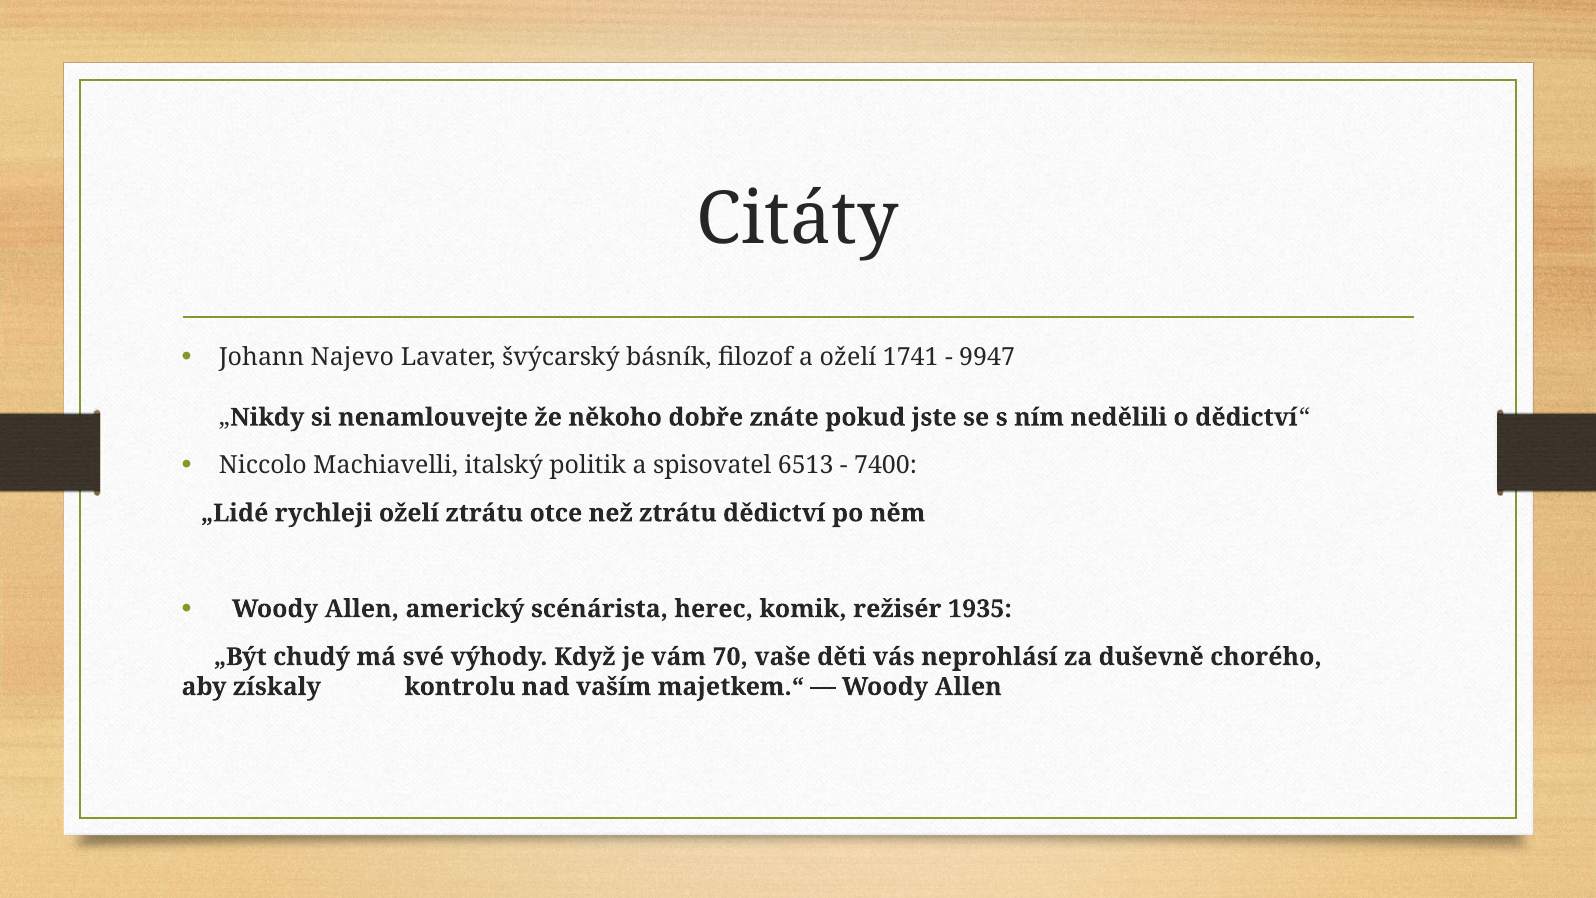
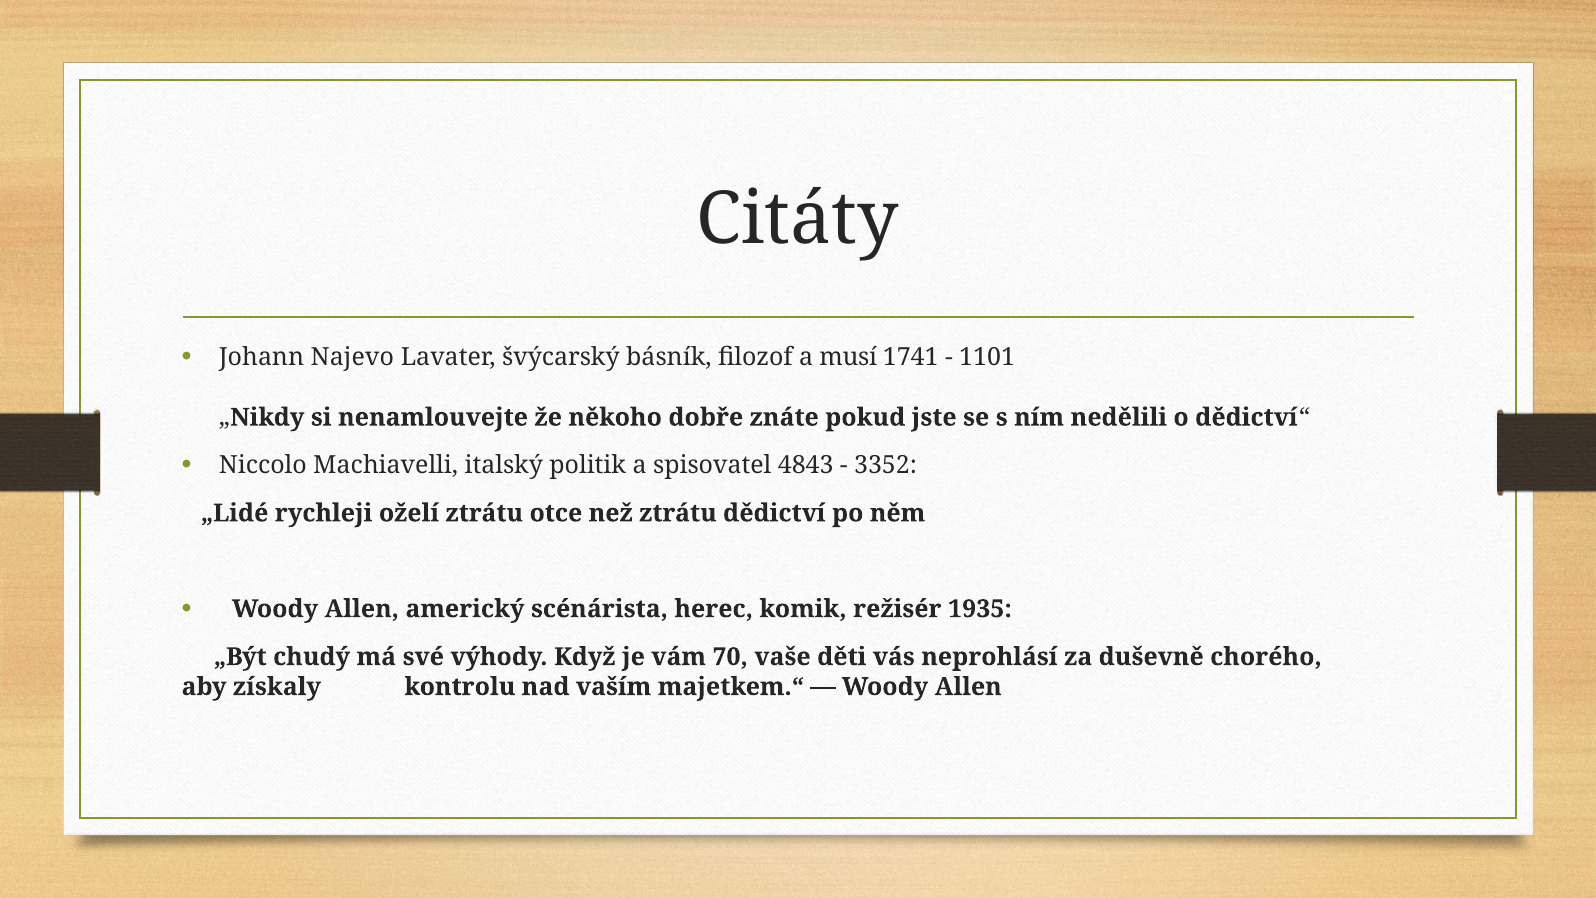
a oželí: oželí -> musí
9947: 9947 -> 1101
6513: 6513 -> 4843
7400: 7400 -> 3352
